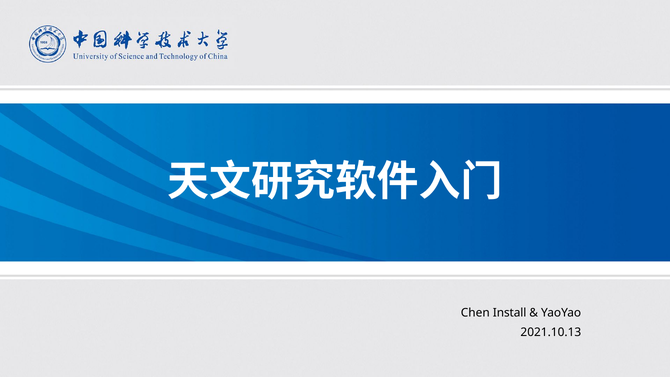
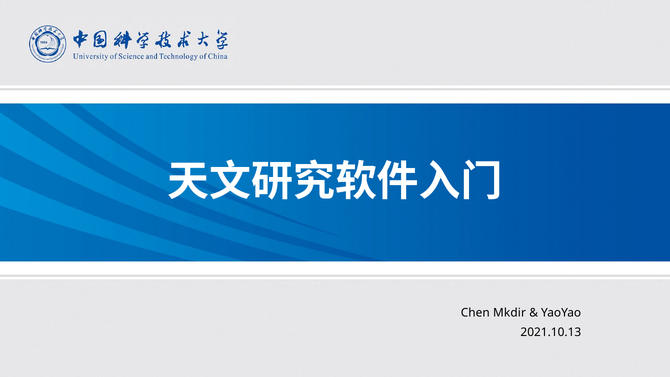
Install: Install -> Mkdir
